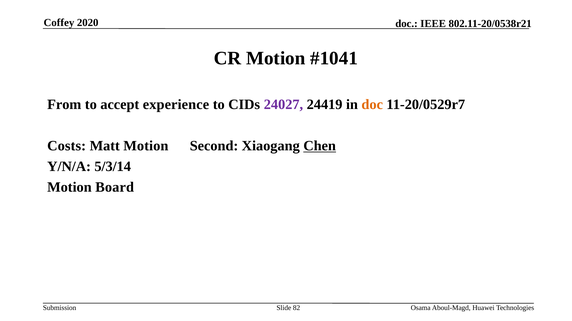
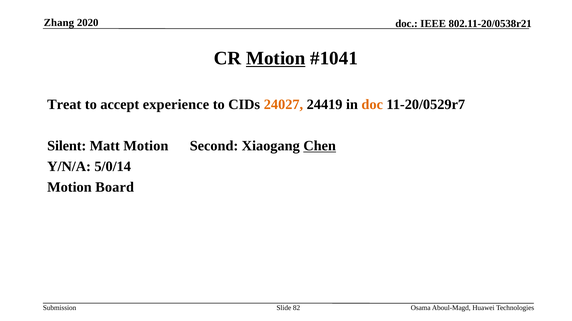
Coffey: Coffey -> Zhang
Motion at (276, 58) underline: none -> present
From: From -> Treat
24027 colour: purple -> orange
Costs: Costs -> Silent
5/3/14: 5/3/14 -> 5/0/14
